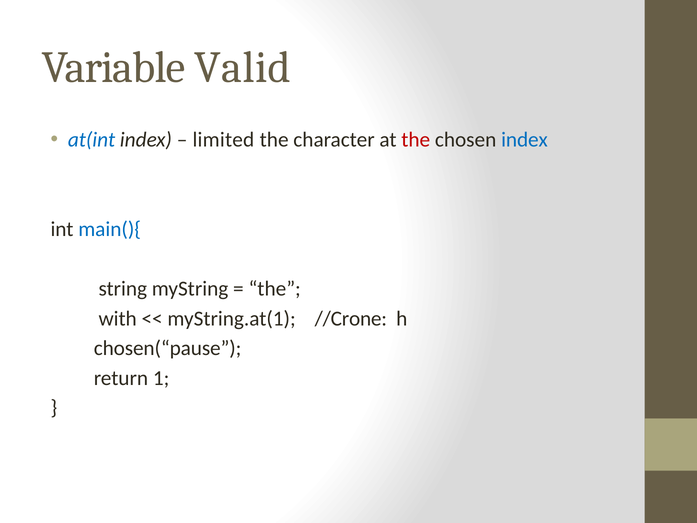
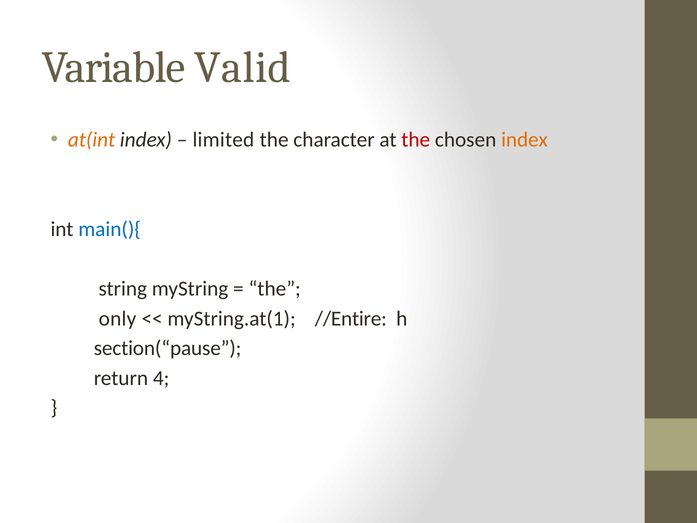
at(int colour: blue -> orange
index at (524, 140) colour: blue -> orange
with: with -> only
//Crone: //Crone -> //Entire
chosen(“pause: chosen(“pause -> section(“pause
1: 1 -> 4
